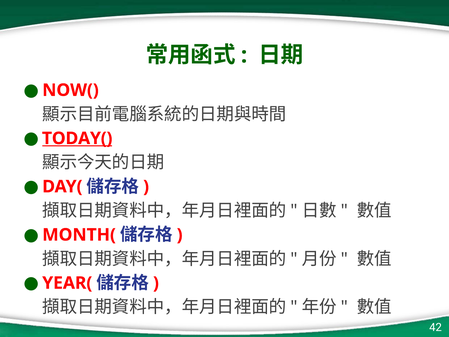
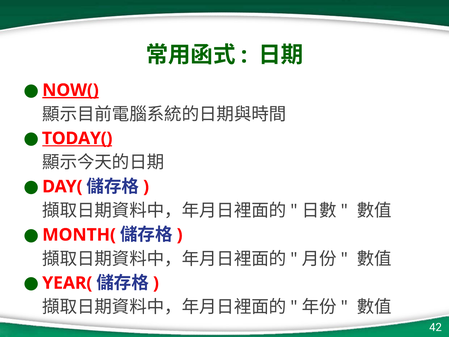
NOW( underline: none -> present
